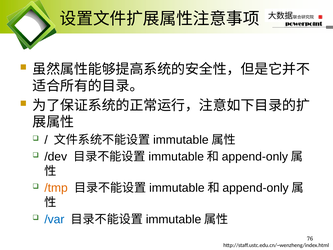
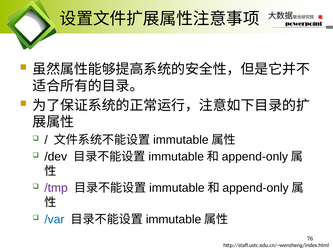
/tmp colour: orange -> purple
